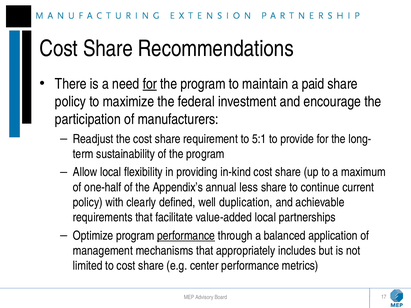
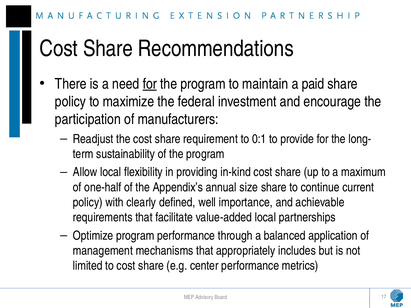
5:1: 5:1 -> 0:1
less: less -> size
duplication: duplication -> importance
performance at (186, 236) underline: present -> none
